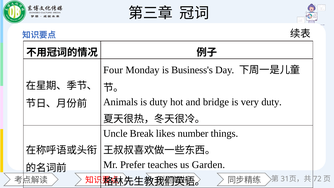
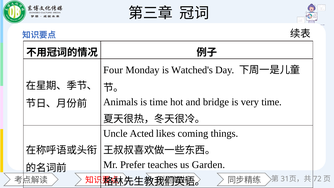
Business's: Business's -> Watched's
is duty: duty -> time
very duty: duty -> time
Break: Break -> Acted
number: number -> coming
